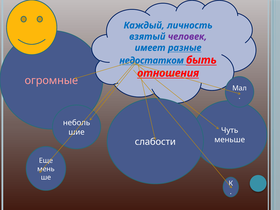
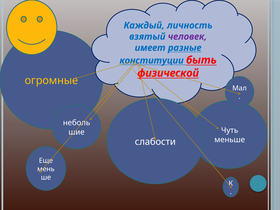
недостатком: недостатком -> конституции
отношения: отношения -> физической
огромные colour: pink -> yellow
